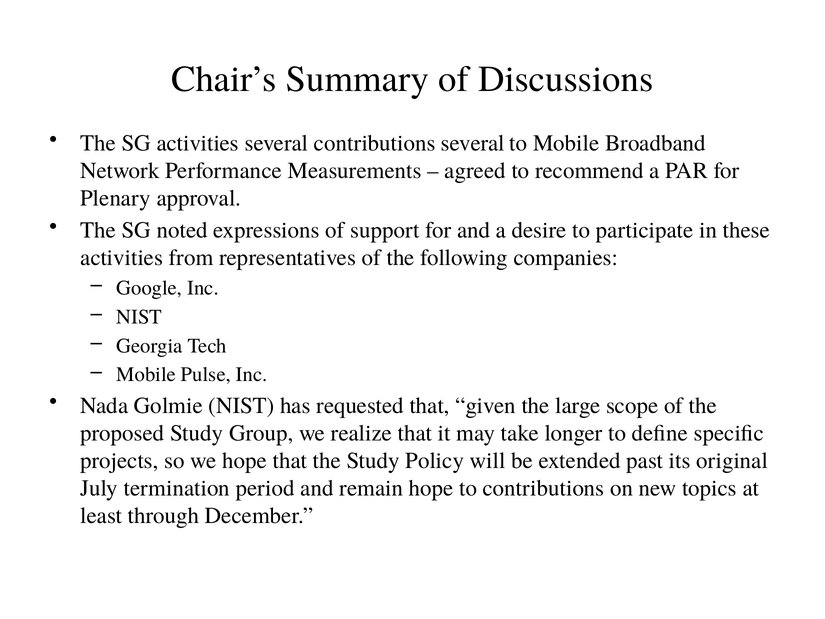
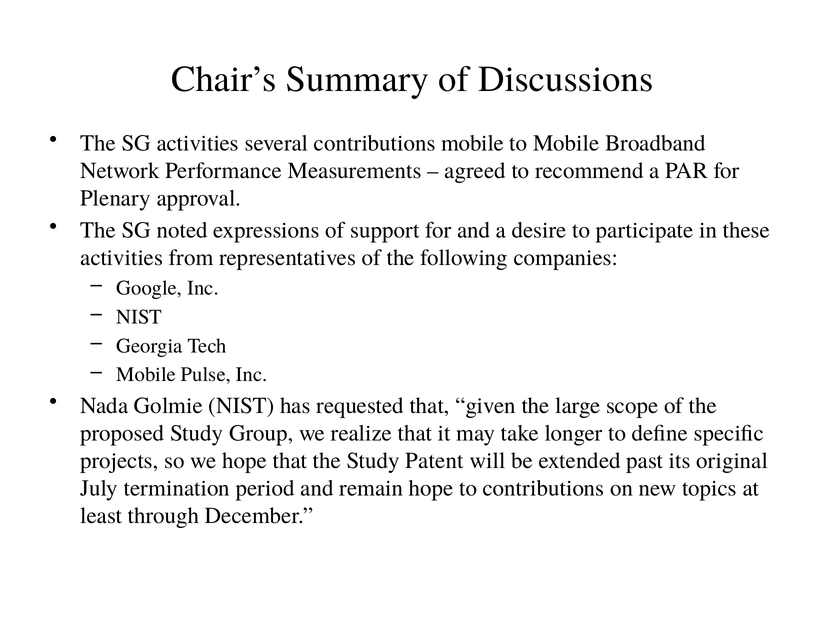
contributions several: several -> mobile
Policy: Policy -> Patent
